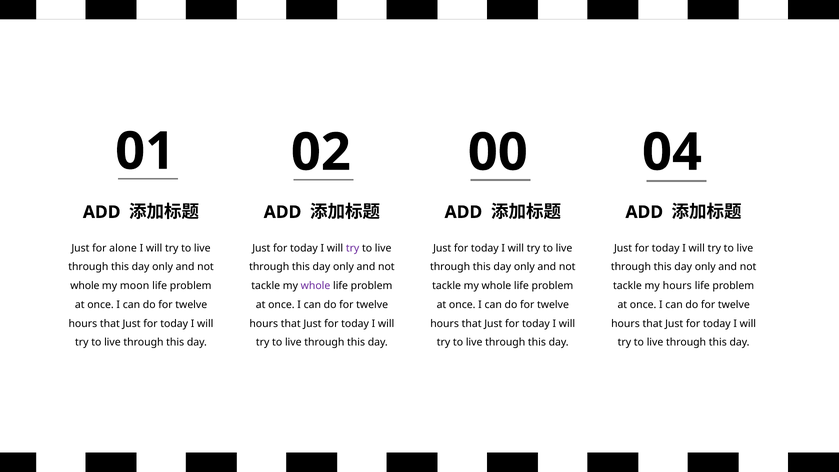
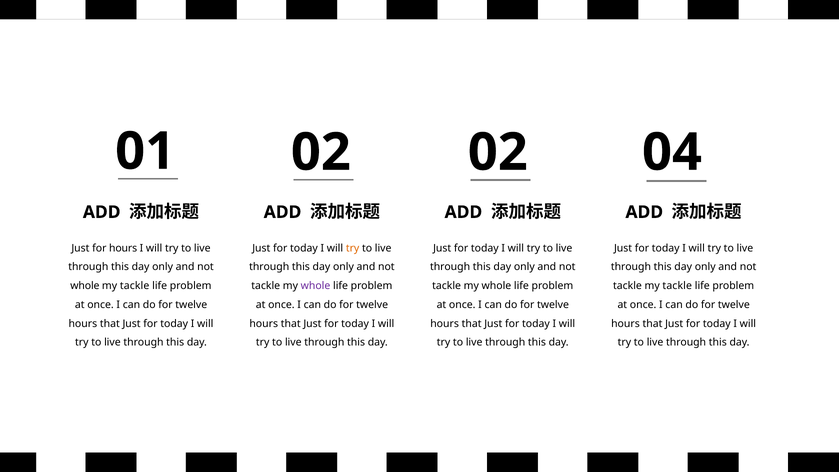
02 00: 00 -> 02
for alone: alone -> hours
try at (353, 248) colour: purple -> orange
moon at (135, 286): moon -> tackle
tackle my hours: hours -> tackle
